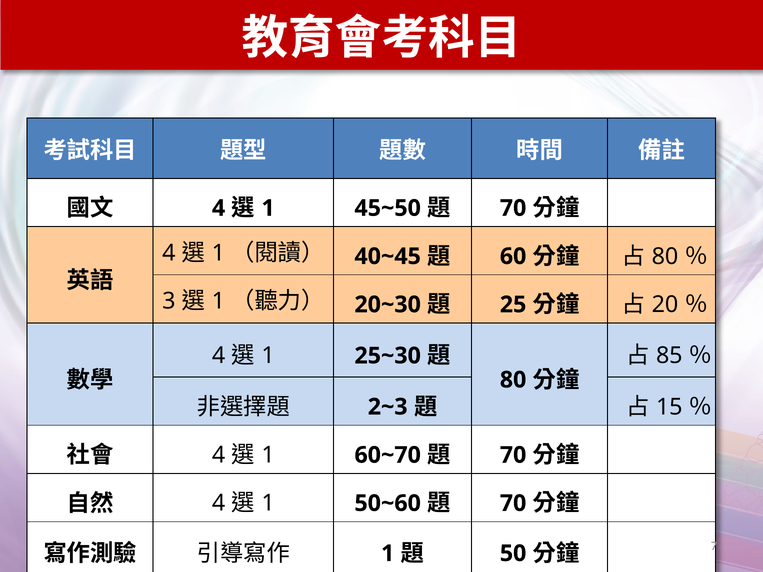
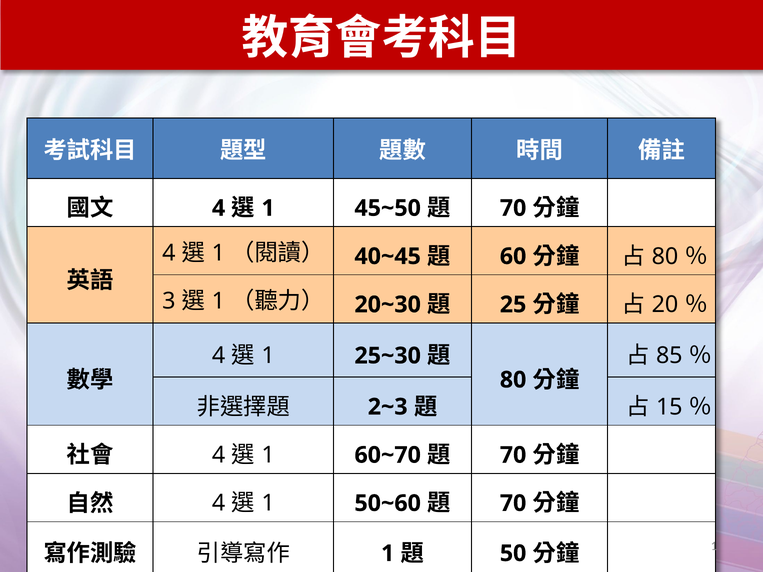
7 at (714, 546): 7 -> 1
